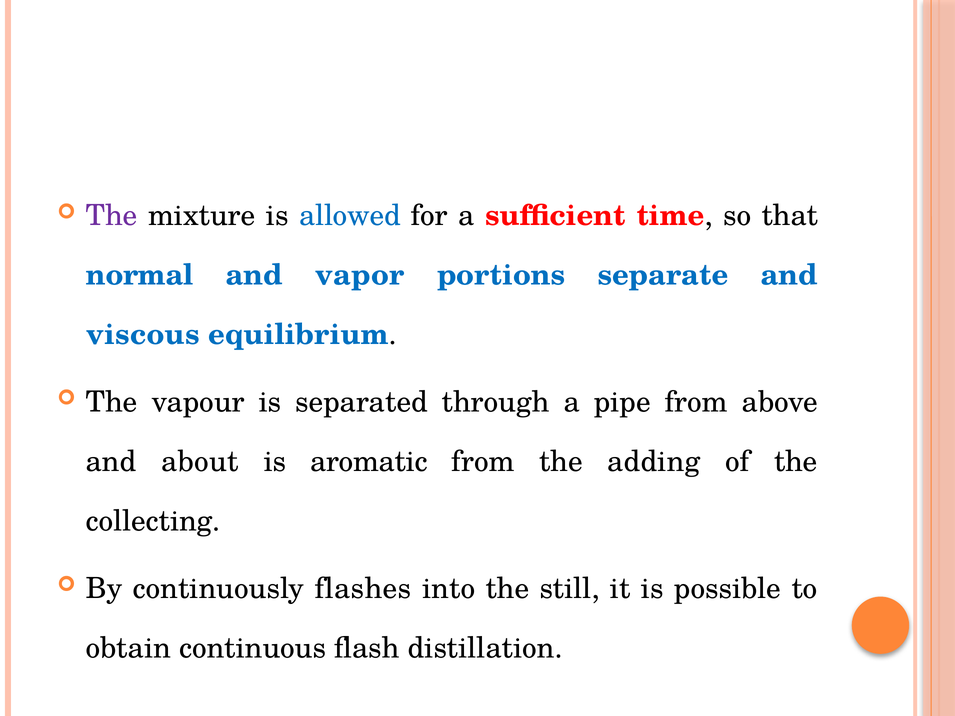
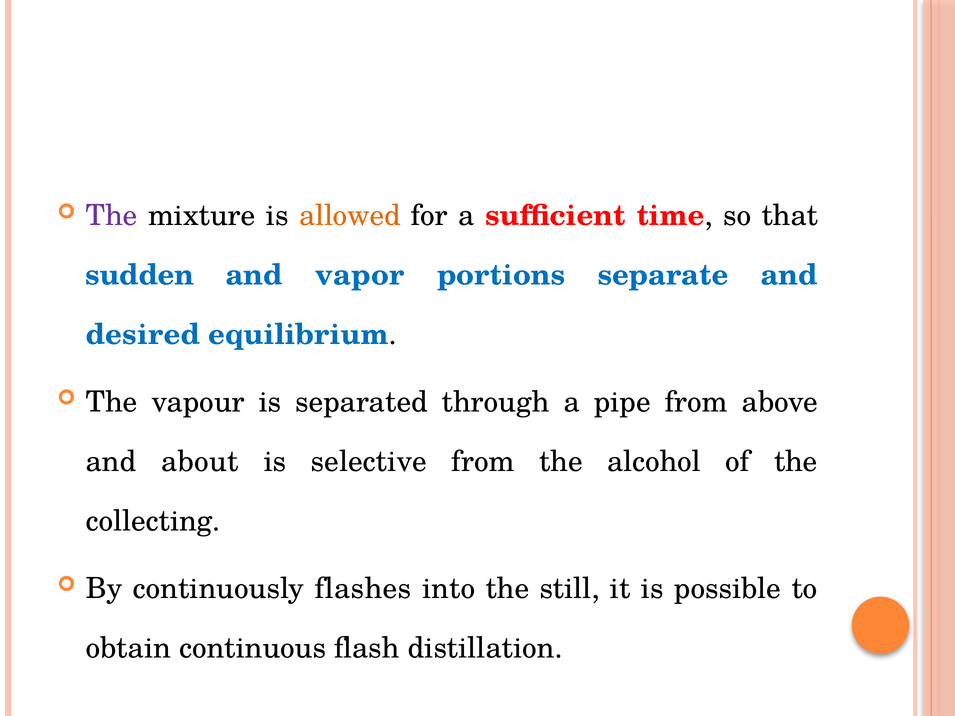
allowed colour: blue -> orange
normal: normal -> sudden
viscous: viscous -> desired
aromatic: aromatic -> selective
adding: adding -> alcohol
